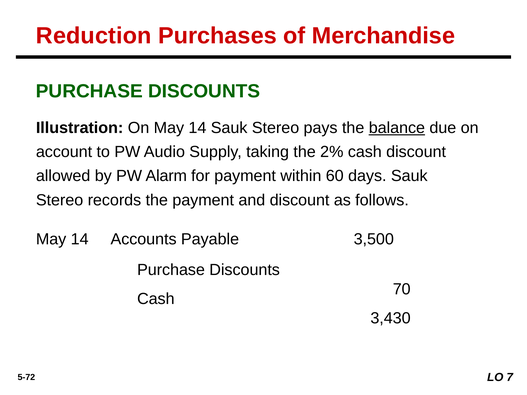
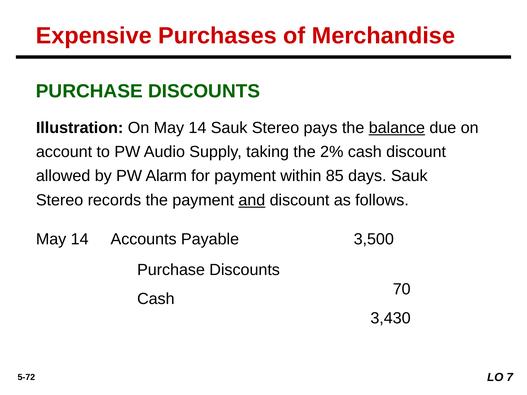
Reduction: Reduction -> Expensive
60: 60 -> 85
and underline: none -> present
